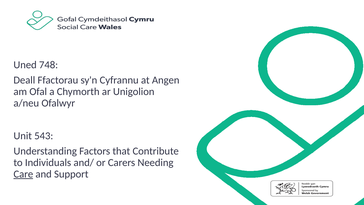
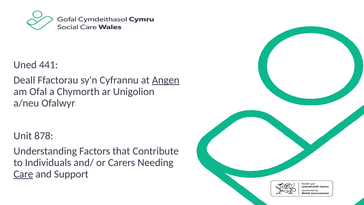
748: 748 -> 441
Angen underline: none -> present
543: 543 -> 878
